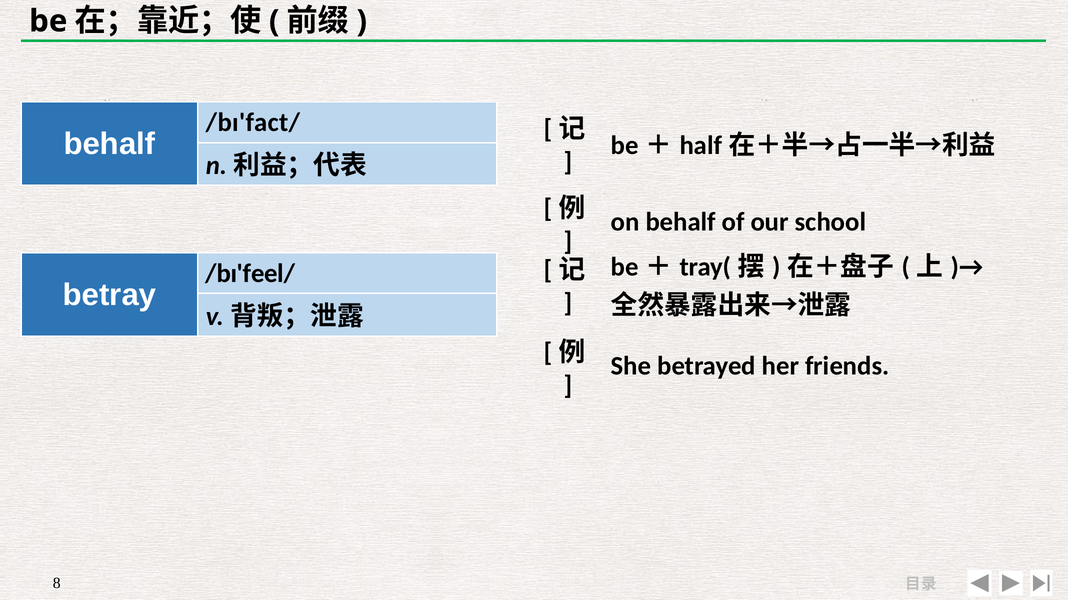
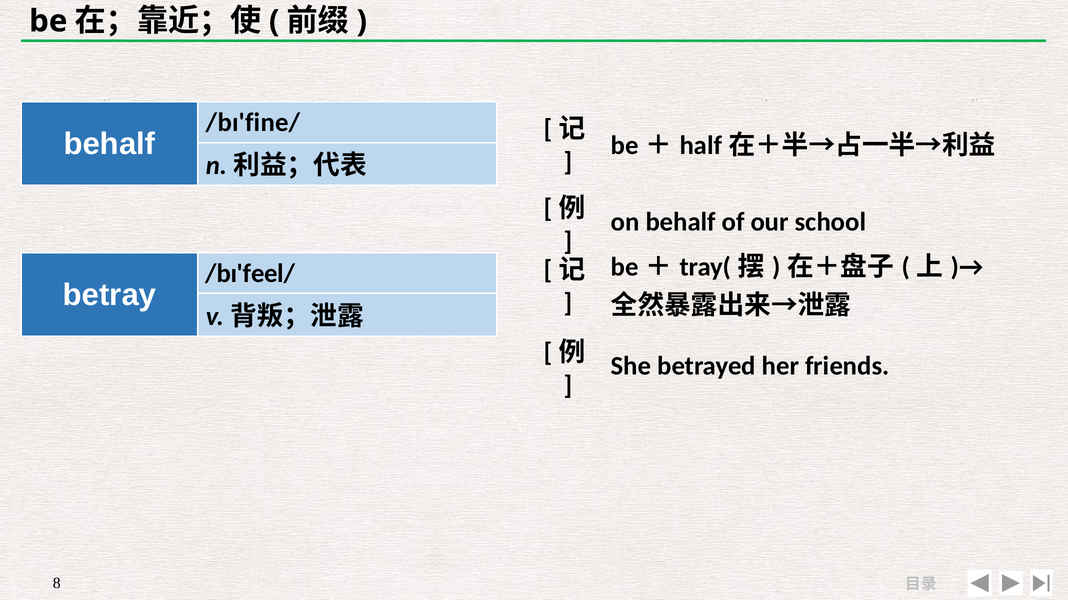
/bɪ'fact/: /bɪ'fact/ -> /bɪ'fine/
